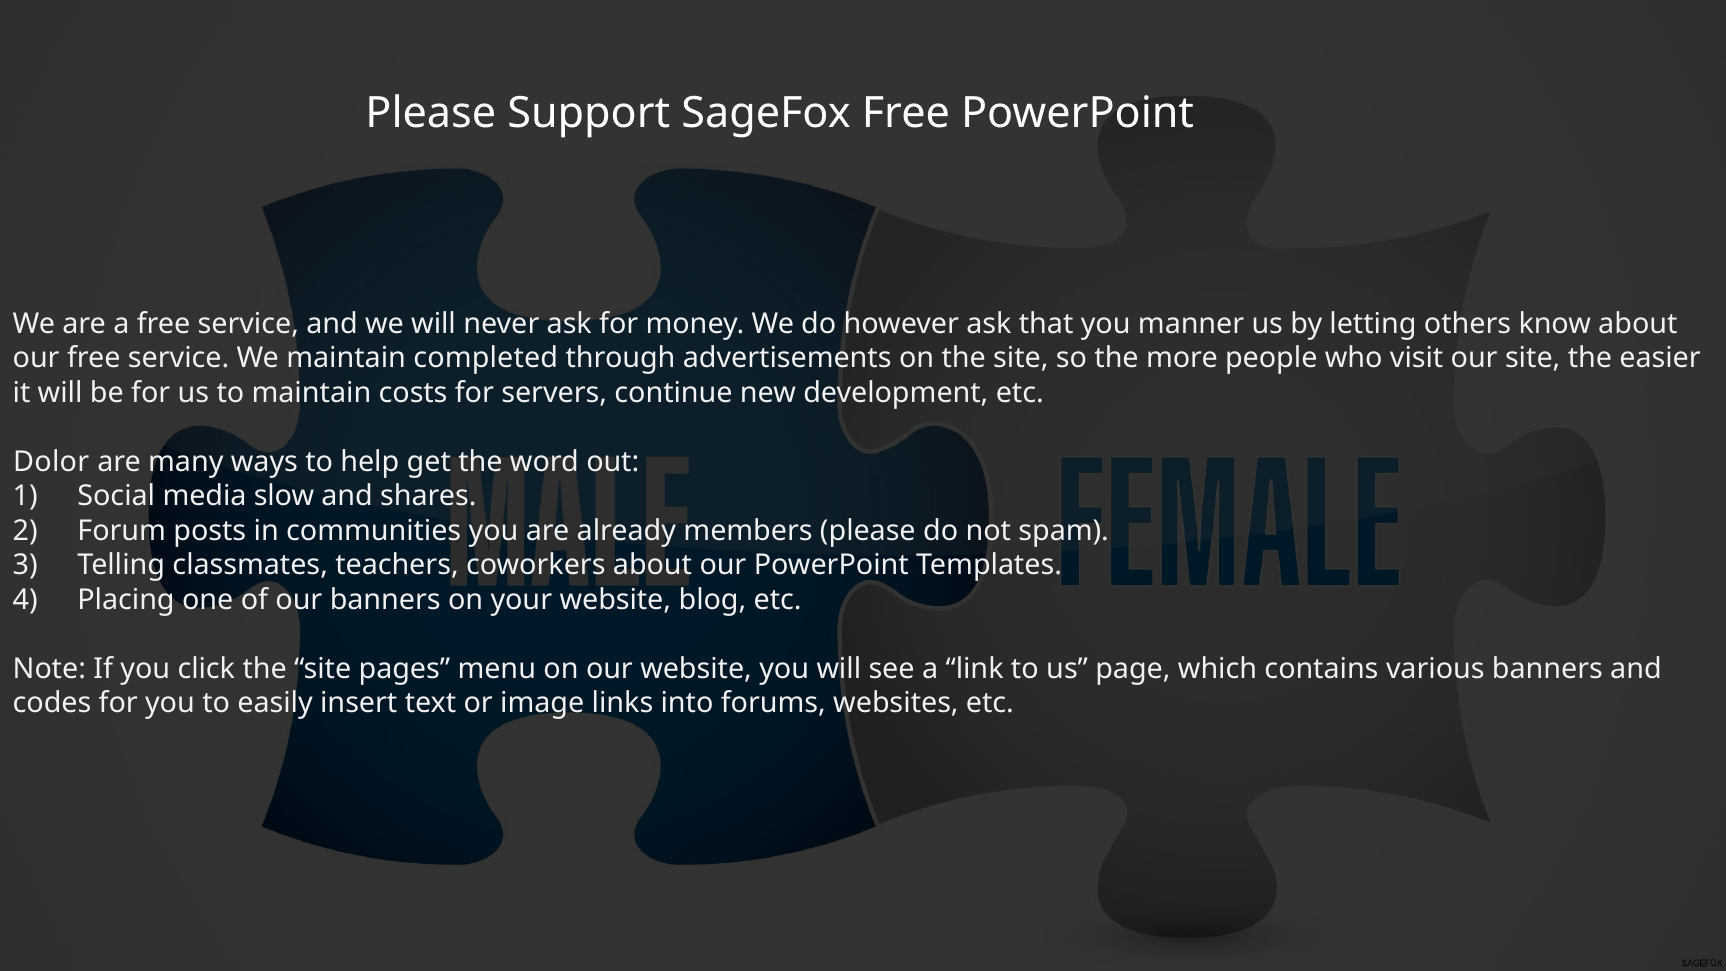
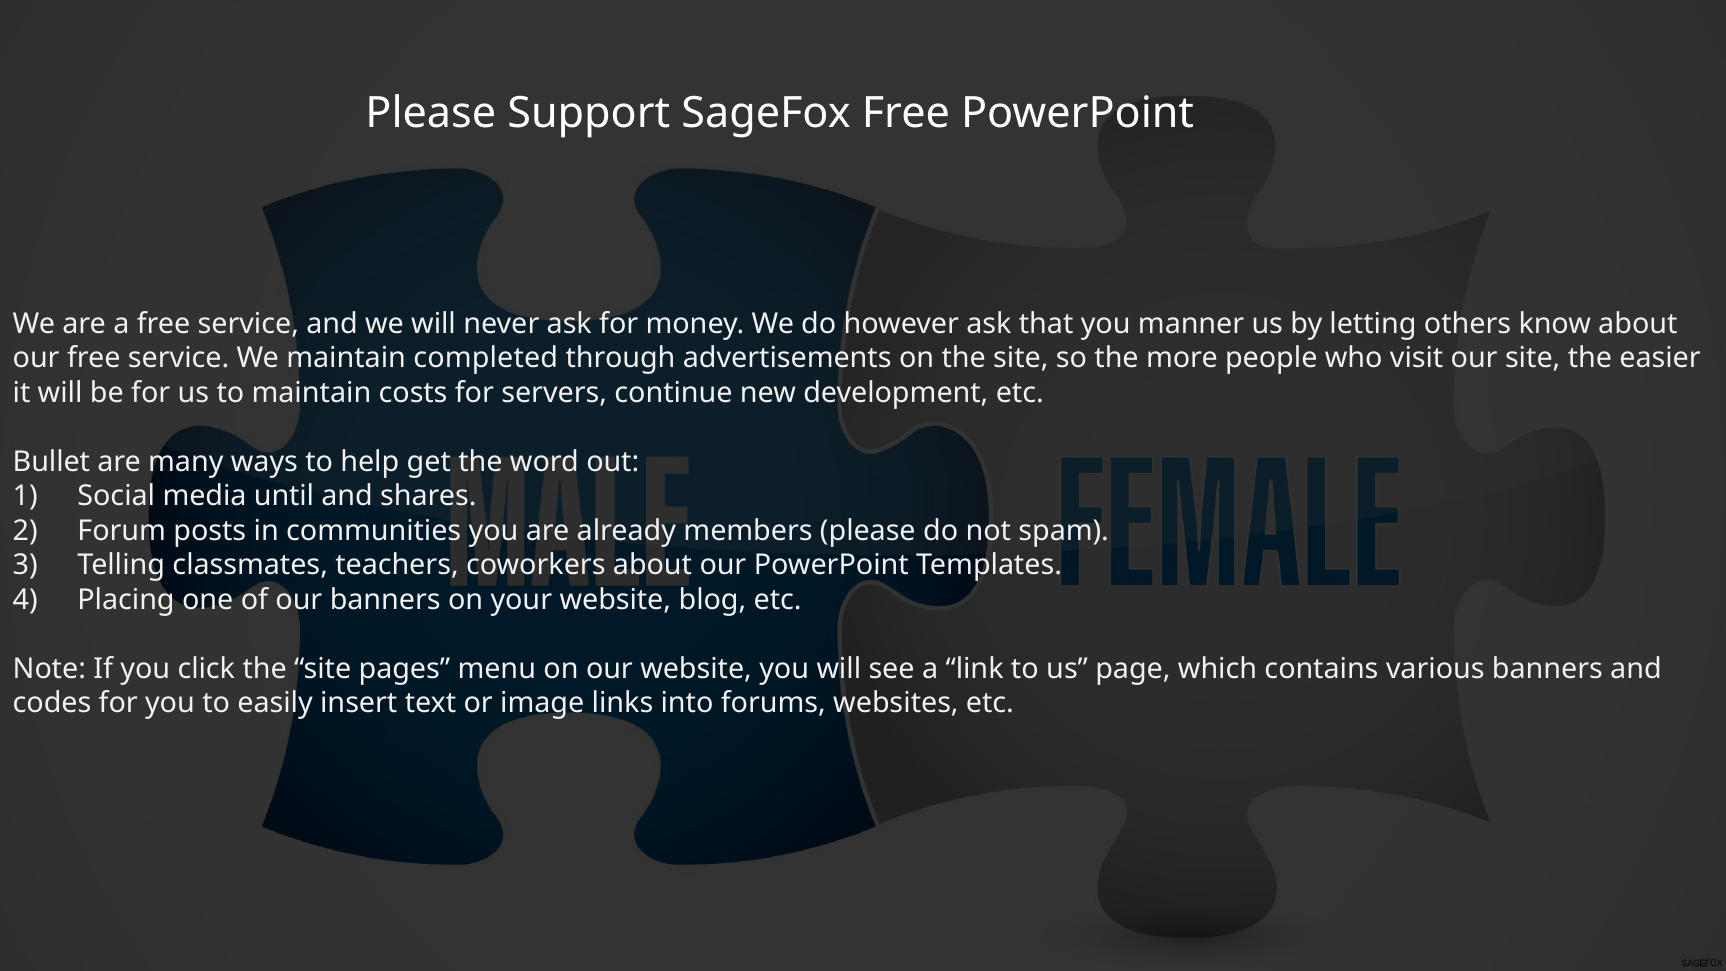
Dolor: Dolor -> Bullet
slow: slow -> until
